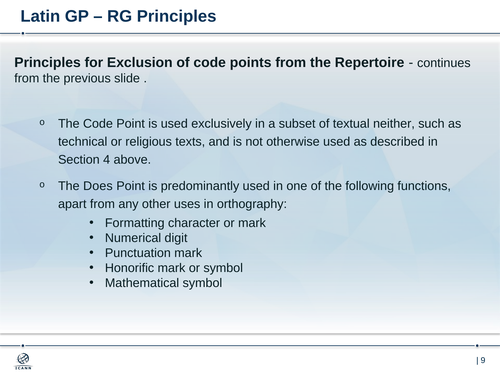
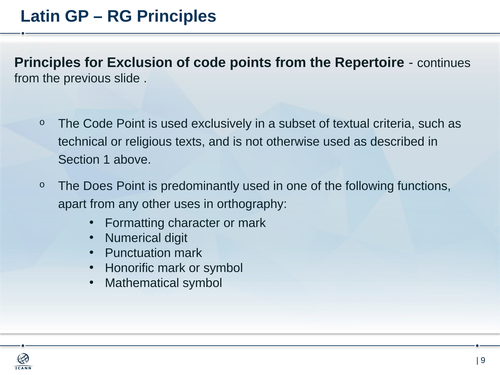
neither: neither -> criteria
4: 4 -> 1
